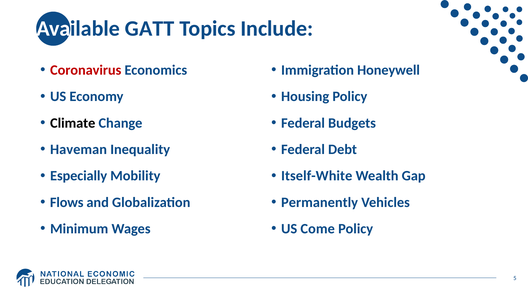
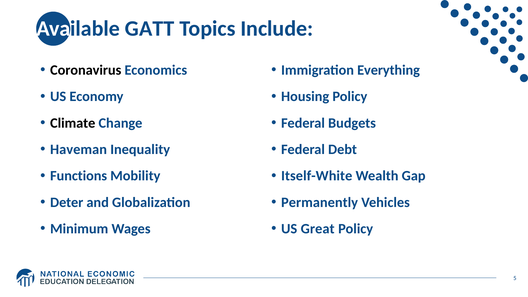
Coronavirus colour: red -> black
Honeywell: Honeywell -> Everything
Especially: Especially -> Functions
Flows: Flows -> Deter
Come: Come -> Great
